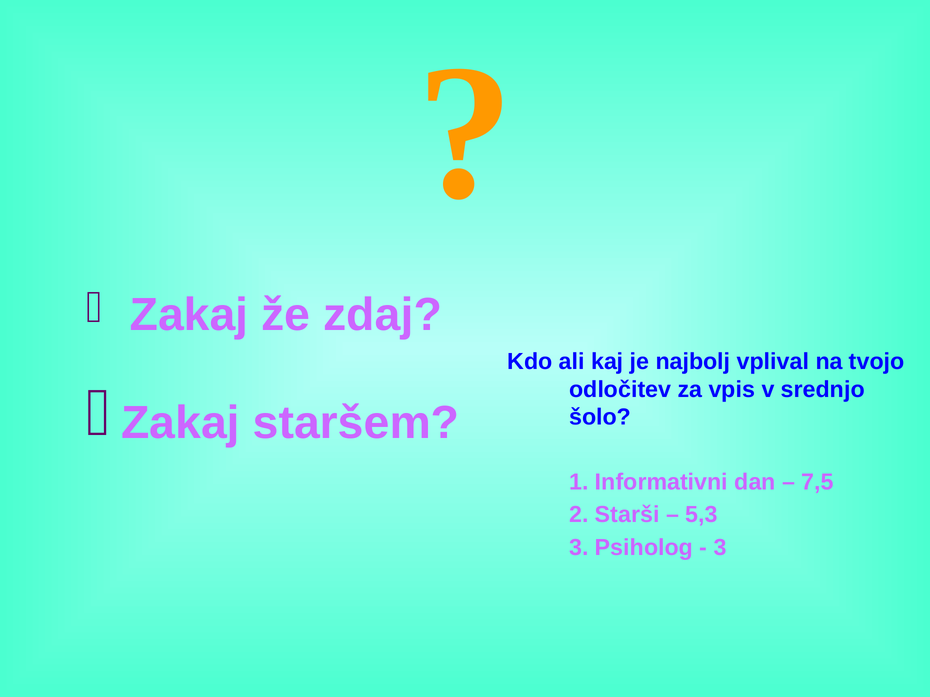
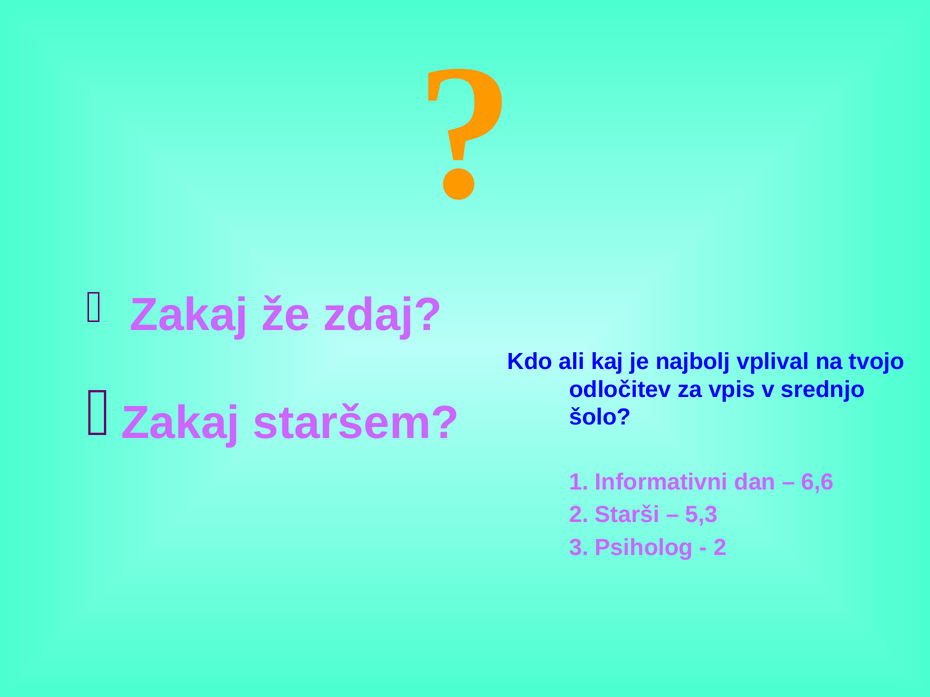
7,5: 7,5 -> 6,6
3 at (720, 548): 3 -> 2
